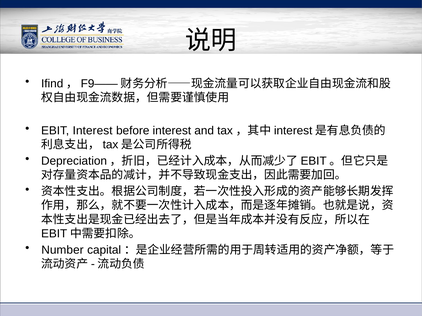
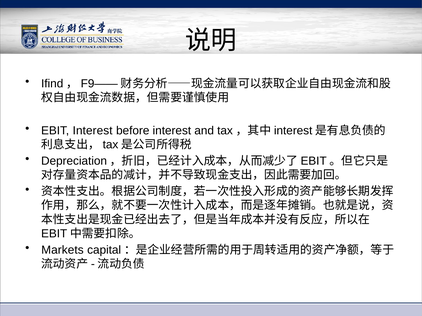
Number: Number -> Markets
